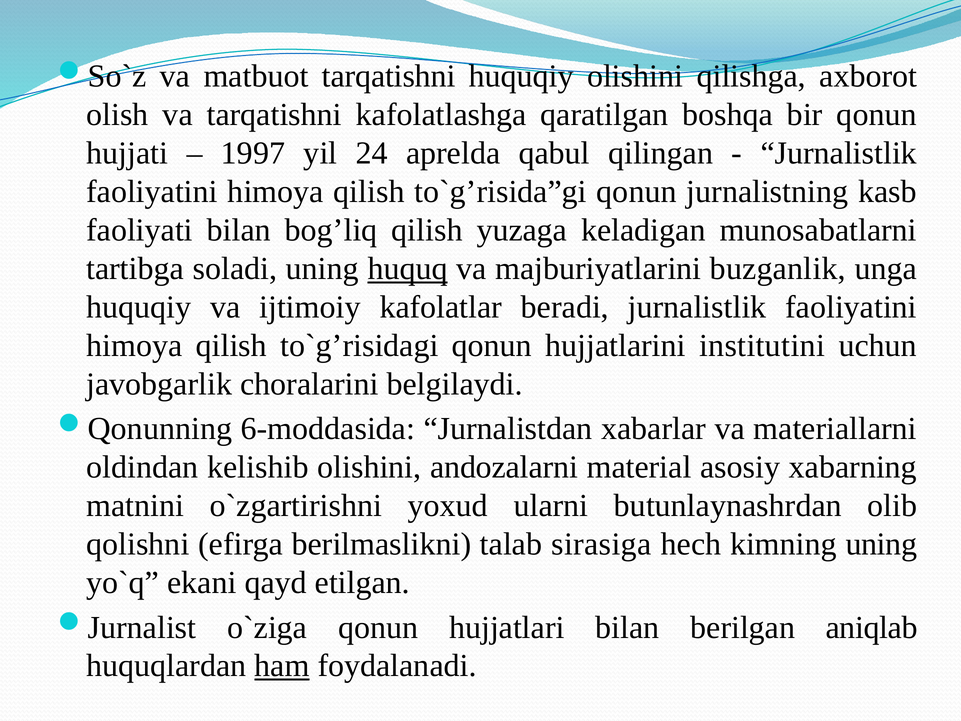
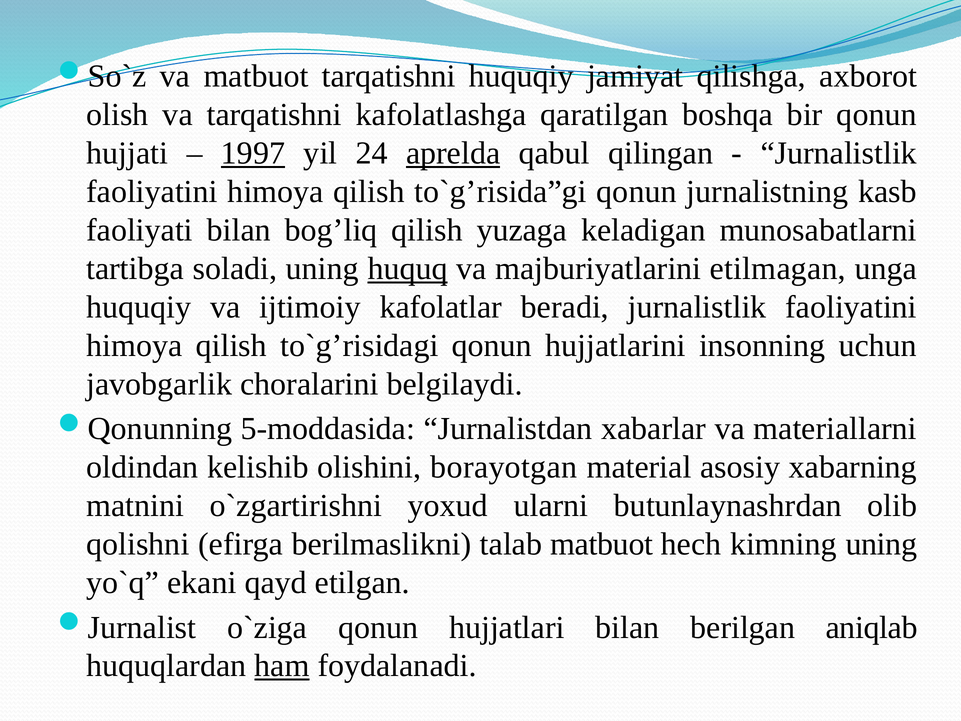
huquqiy olishini: olishini -> jamiyat
1997 underline: none -> present
aprelda underline: none -> present
buzganlik: buzganlik -> etilmagan
institutini: institutini -> insonning
6-moddasida: 6-moddasida -> 5-moddasida
andozalarni: andozalarni -> borayotgan
talab sirasiga: sirasiga -> matbuot
